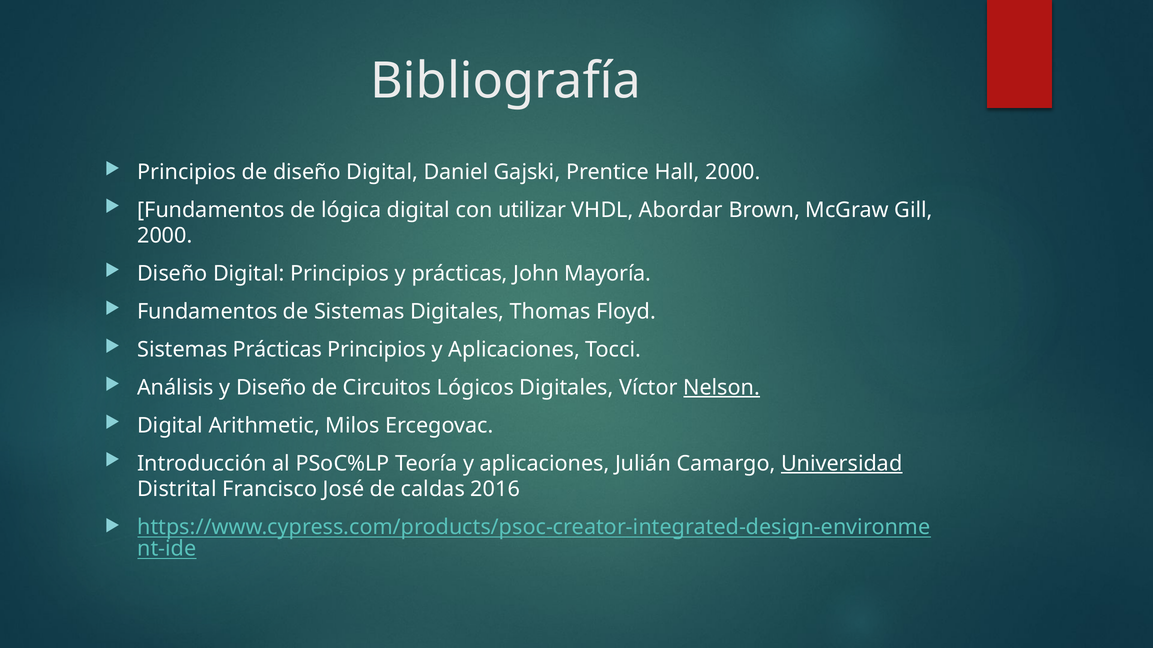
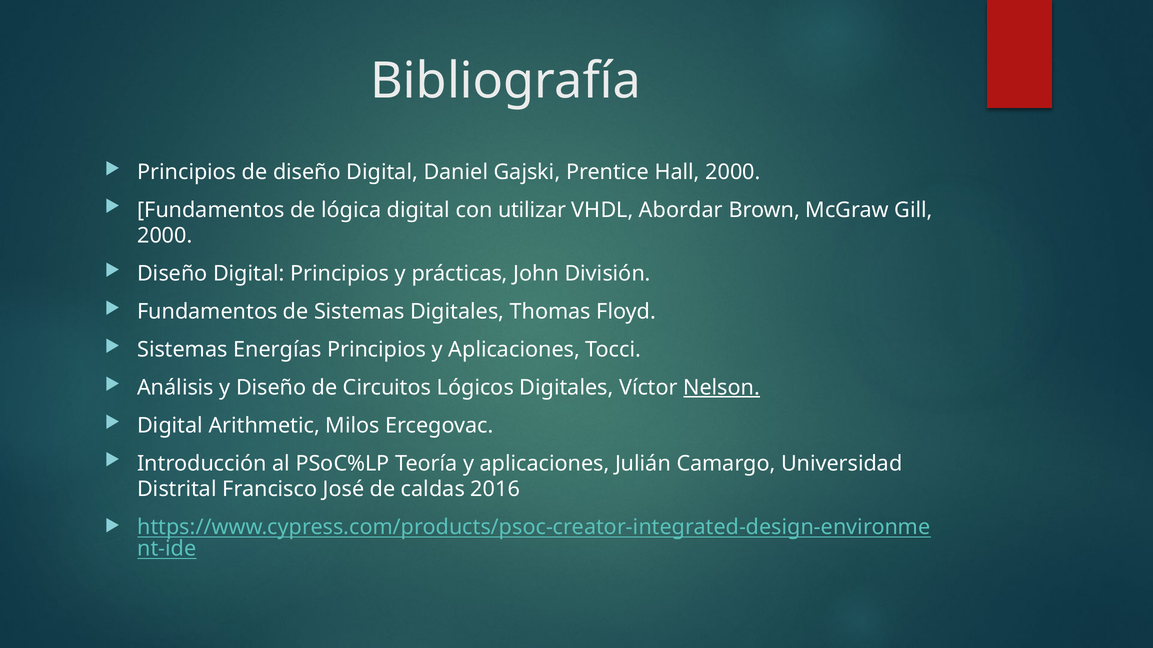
Mayoría: Mayoría -> División
Sistemas Prácticas: Prácticas -> Energías
Universidad underline: present -> none
